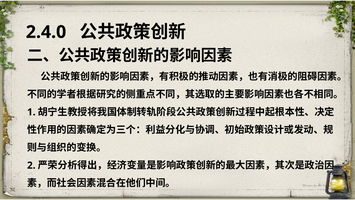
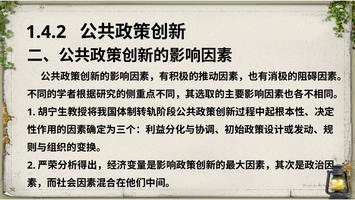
2.4.0: 2.4.0 -> 1.4.2
